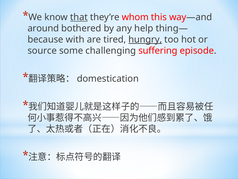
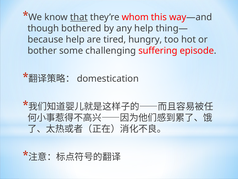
around: around -> though
with at (75, 39): with -> help
hungry underline: present -> none
source: source -> bother
